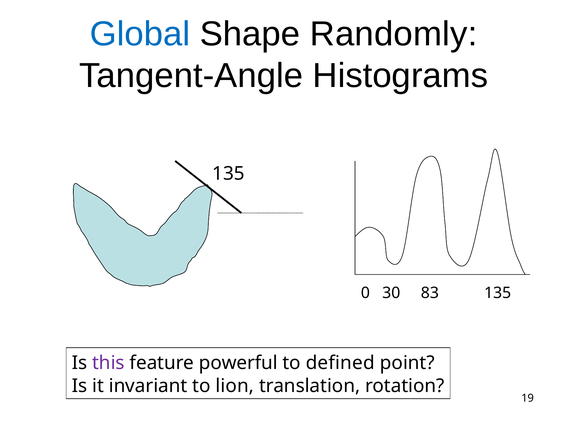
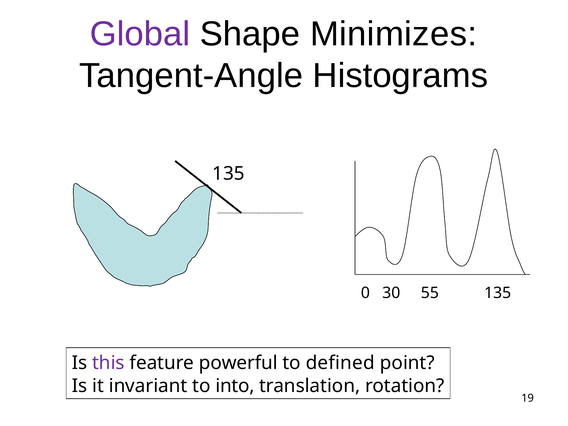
Global colour: blue -> purple
Randomly: Randomly -> Minimizes
83: 83 -> 55
lion: lion -> into
